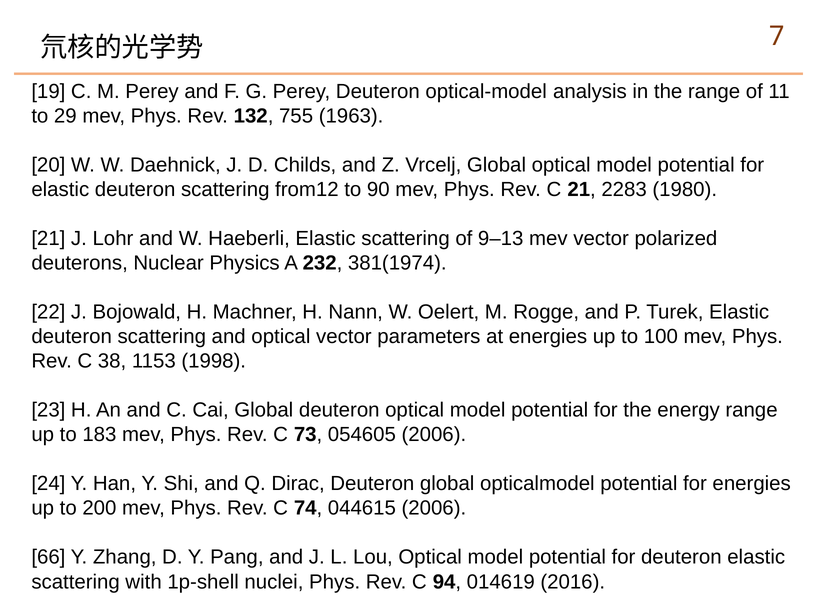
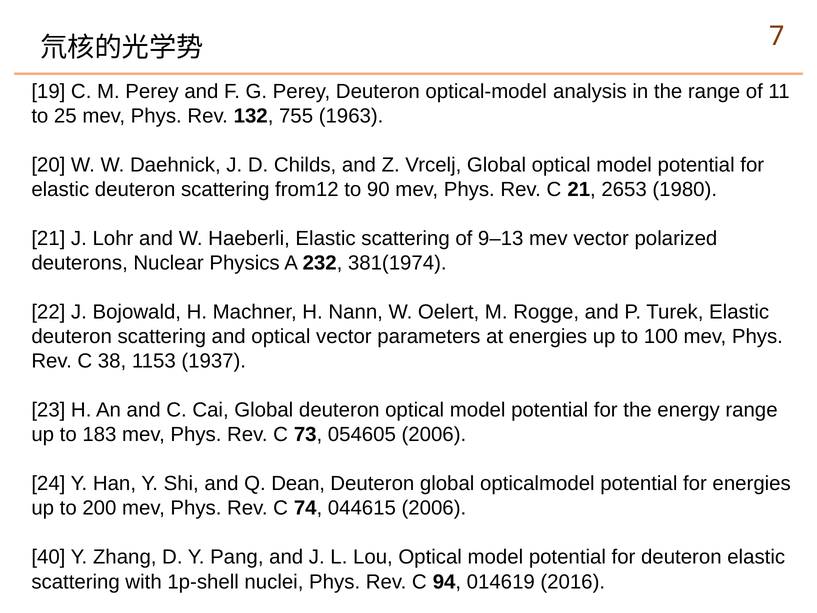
29: 29 -> 25
2283: 2283 -> 2653
1998: 1998 -> 1937
Dirac: Dirac -> Dean
66: 66 -> 40
